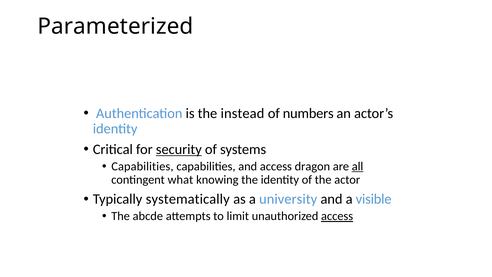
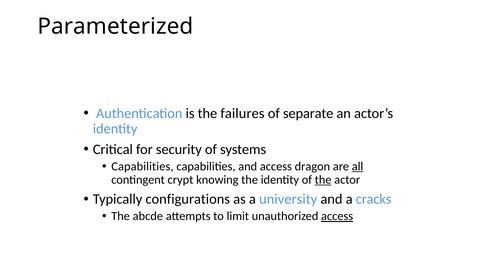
instead: instead -> failures
numbers: numbers -> separate
security underline: present -> none
what: what -> crypt
the at (323, 180) underline: none -> present
systematically: systematically -> configurations
visible: visible -> cracks
